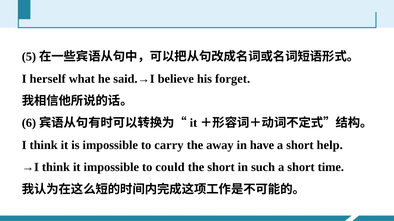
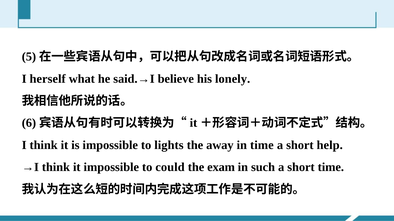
forget: forget -> lonely
carry: carry -> lights
in have: have -> time
the short: short -> exam
